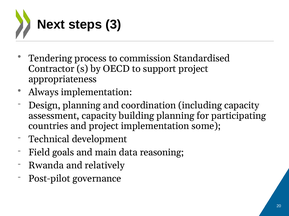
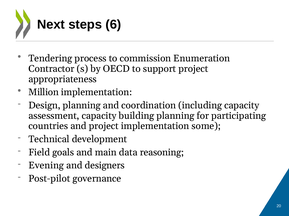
3: 3 -> 6
Standardised: Standardised -> Enumeration
Always: Always -> Million
Rwanda: Rwanda -> Evening
relatively: relatively -> designers
